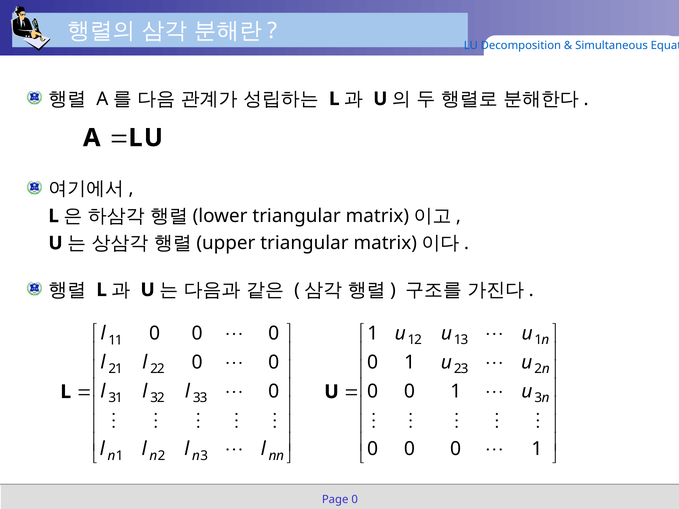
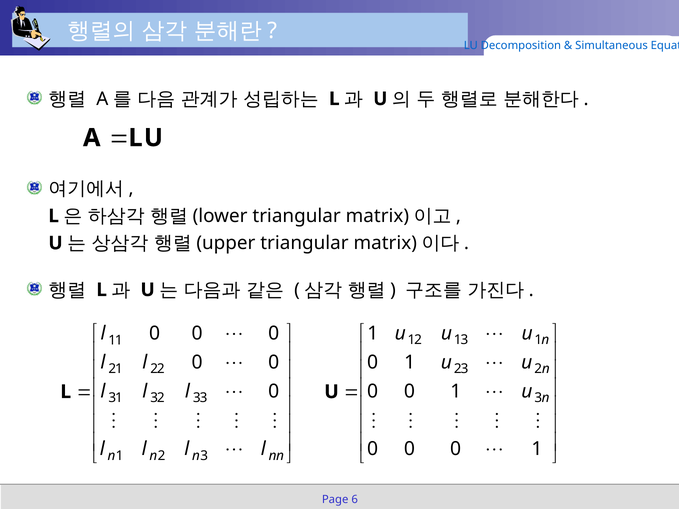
Page 0: 0 -> 6
